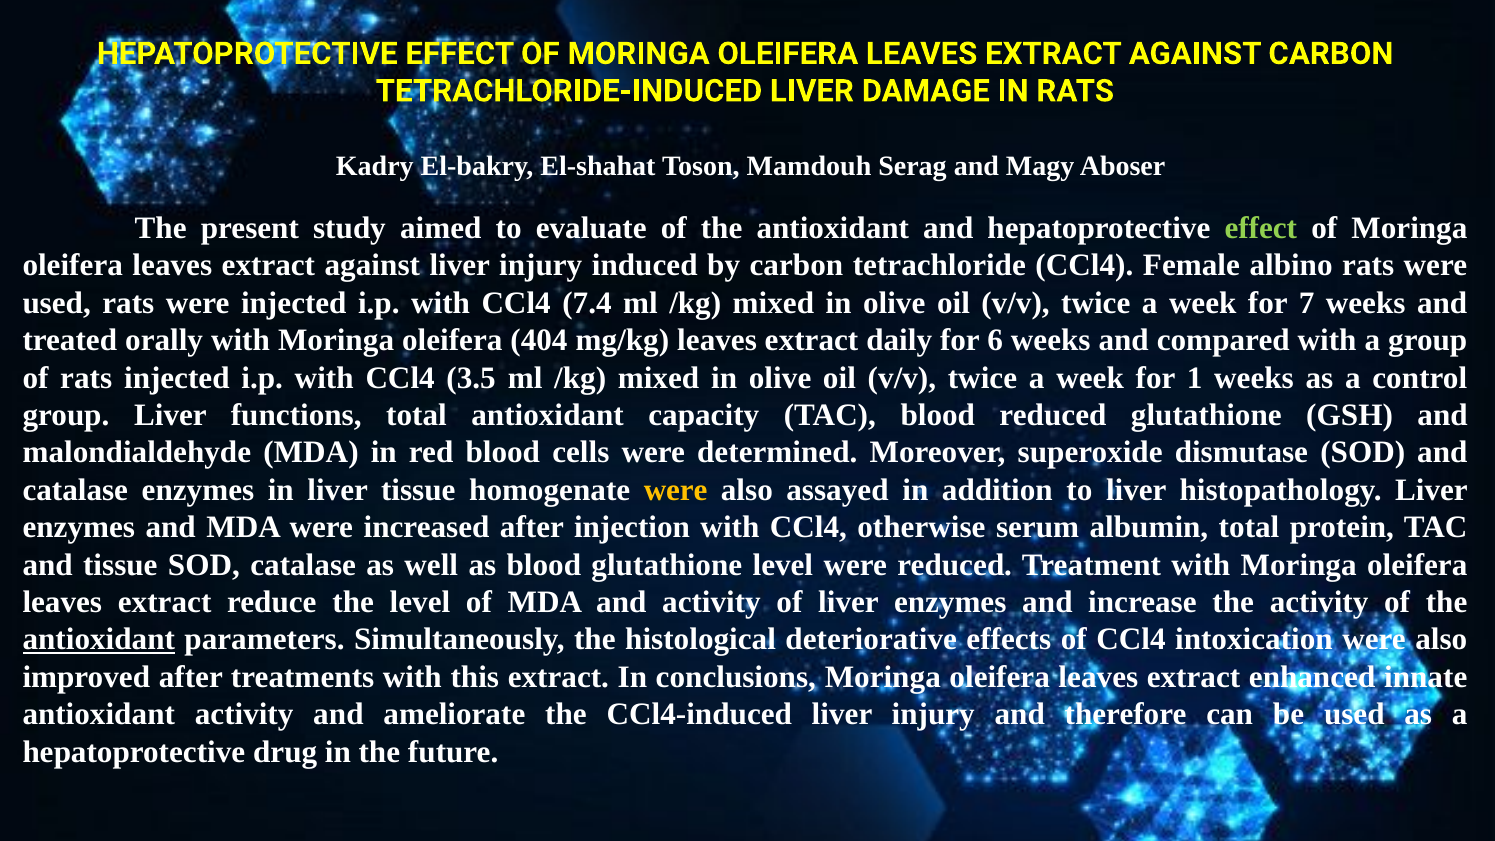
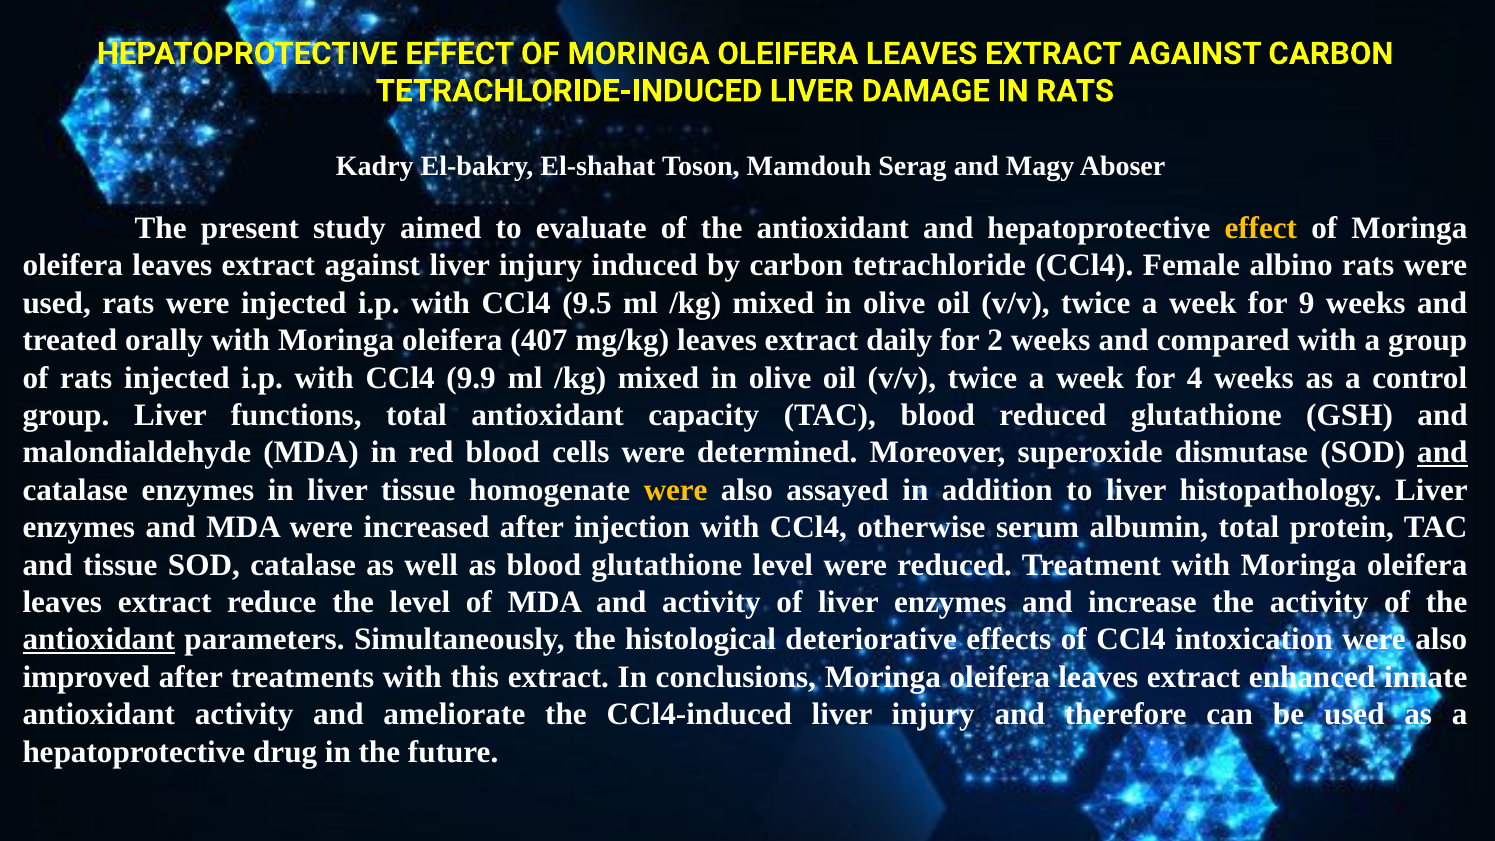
effect at (1261, 228) colour: light green -> yellow
7.4: 7.4 -> 9.5
7: 7 -> 9
404: 404 -> 407
6: 6 -> 2
3.5: 3.5 -> 9.9
1: 1 -> 4
and at (1442, 453) underline: none -> present
